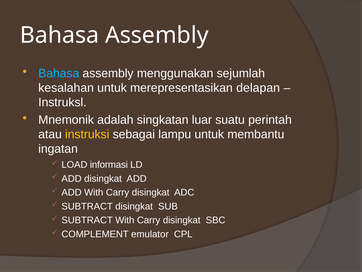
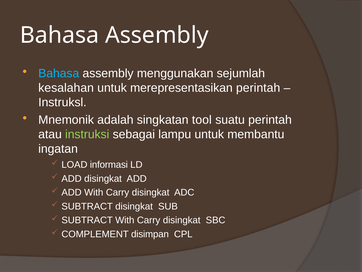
merepresentasikan delapan: delapan -> perintah
luar: luar -> tool
instruksi colour: yellow -> light green
emulator: emulator -> disimpan
